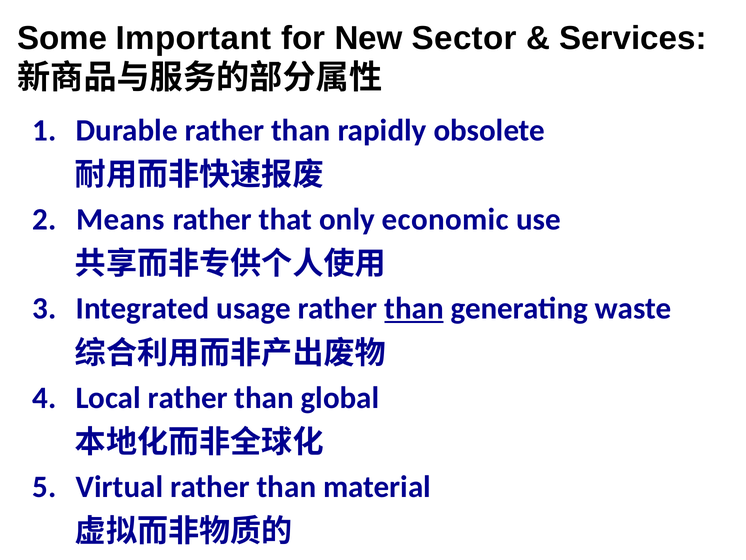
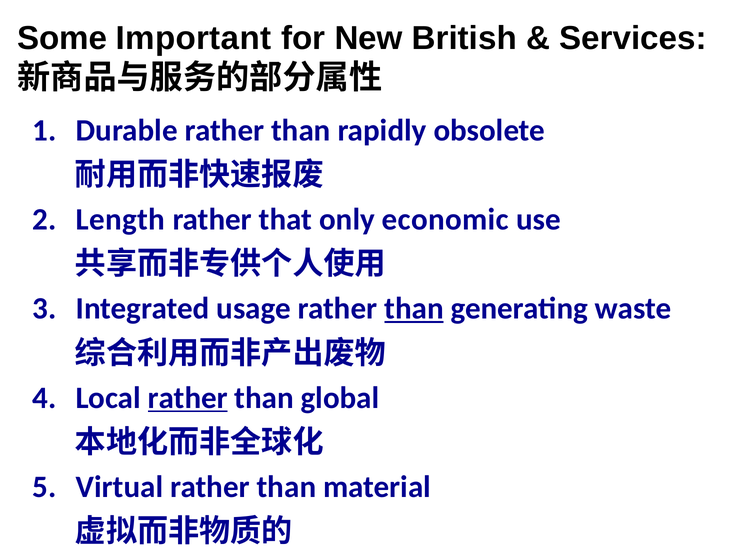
Sector: Sector -> British
Means: Means -> Length
rather at (188, 398) underline: none -> present
